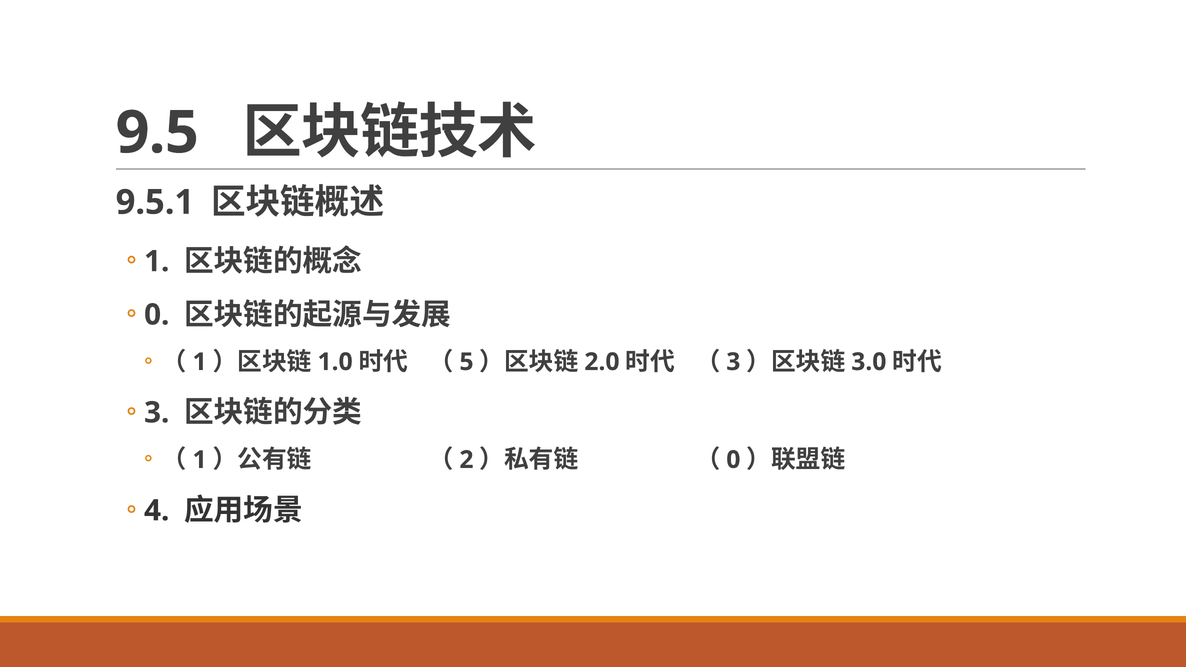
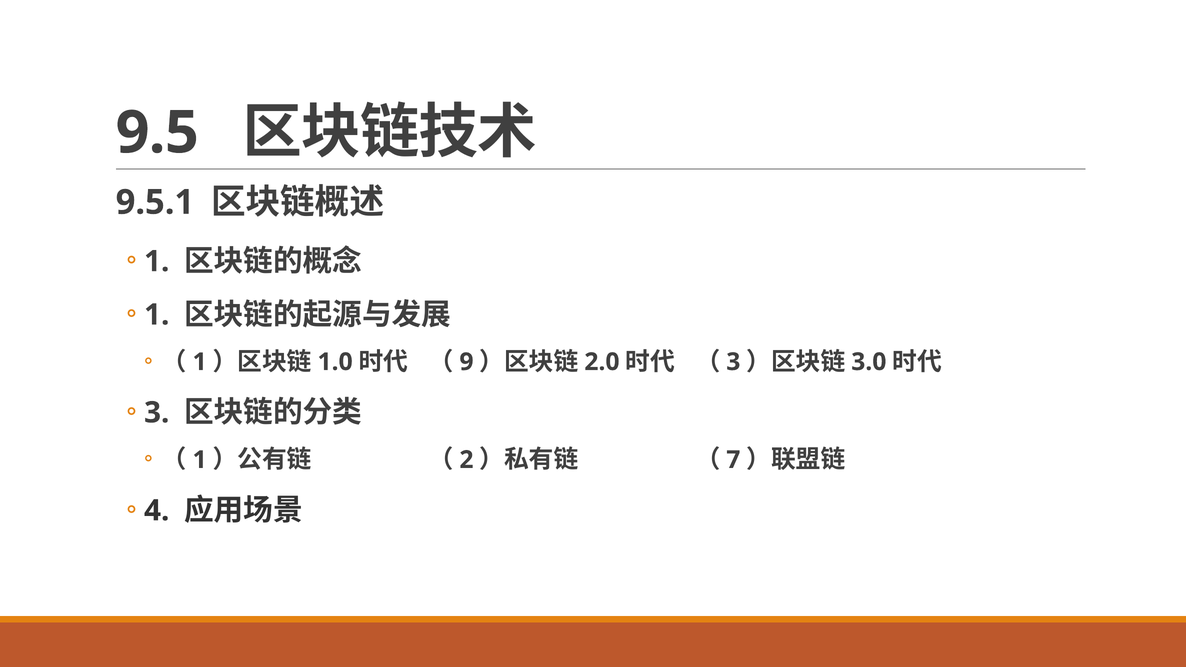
0 at (157, 315): 0 -> 1
5: 5 -> 9
0 at (733, 460): 0 -> 7
